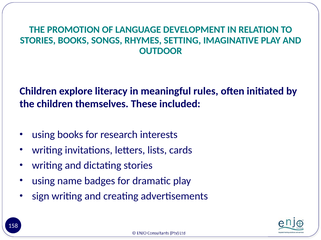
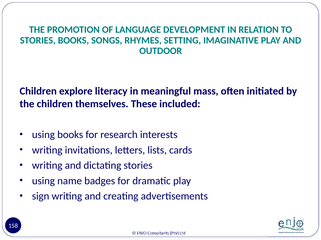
rules: rules -> mass
